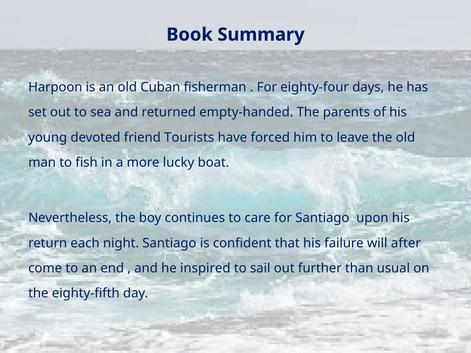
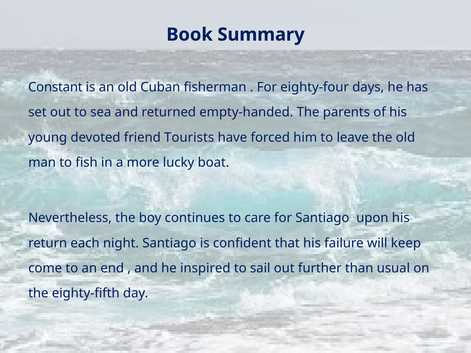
Harpoon: Harpoon -> Constant
after: after -> keep
